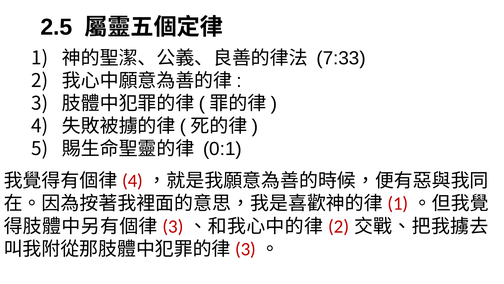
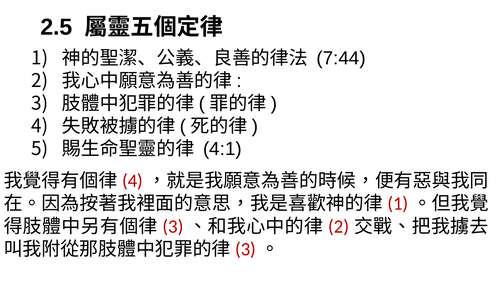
7:33: 7:33 -> 7:44
0:1: 0:1 -> 4:1
